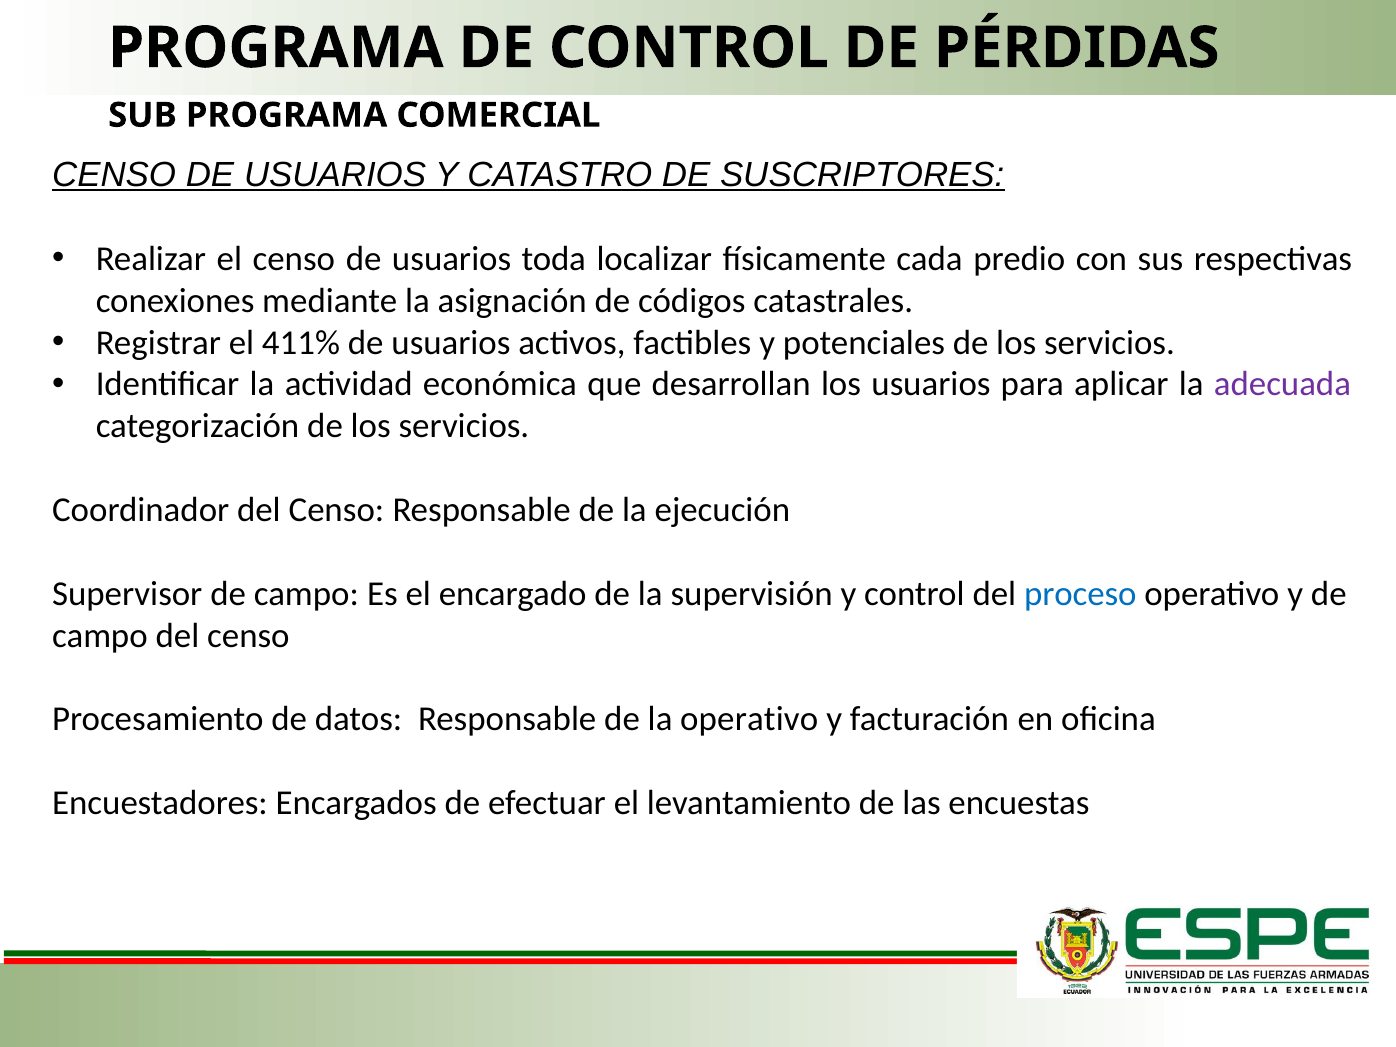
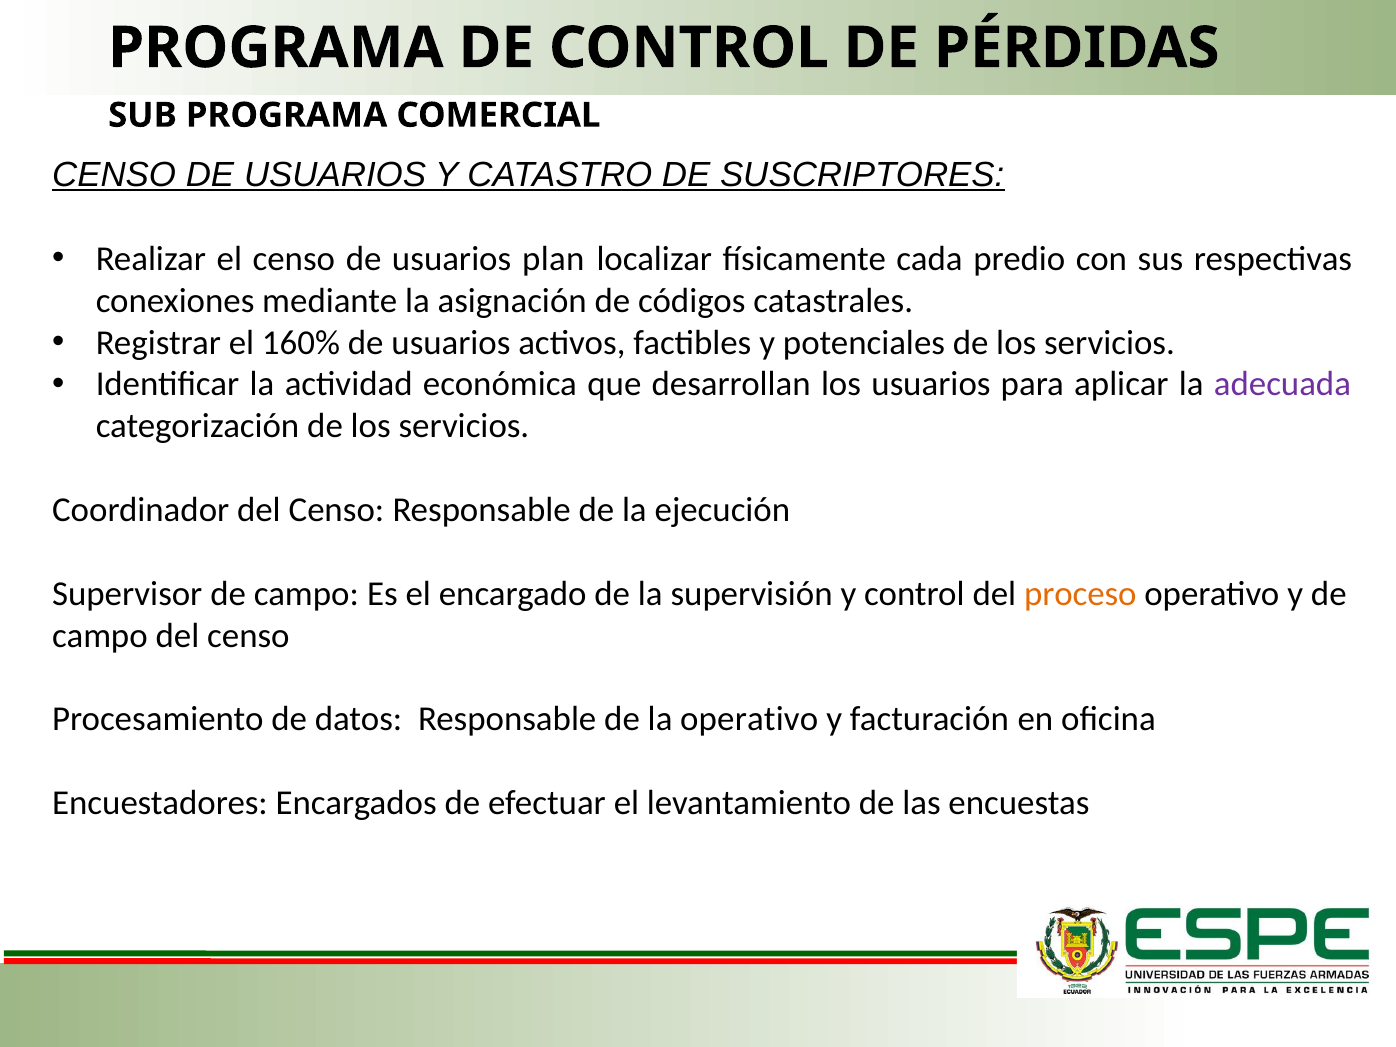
toda: toda -> plan
411%: 411% -> 160%
proceso colour: blue -> orange
